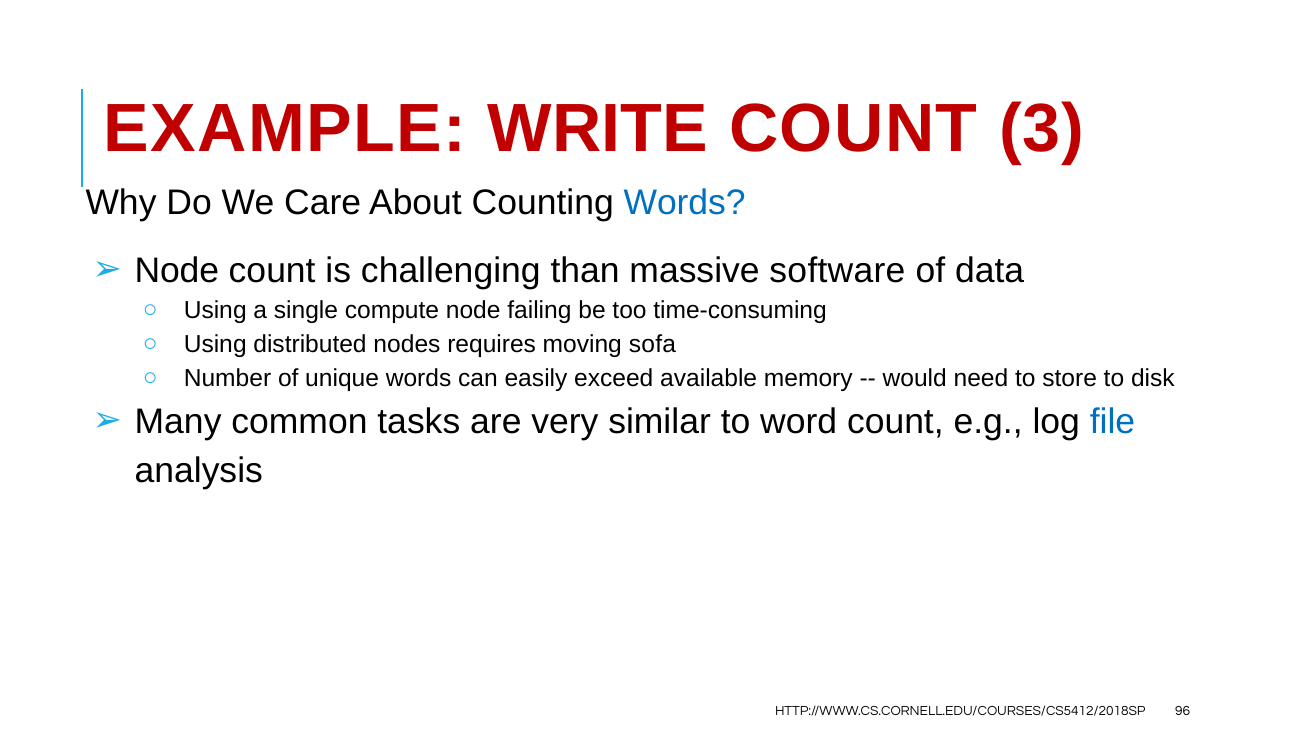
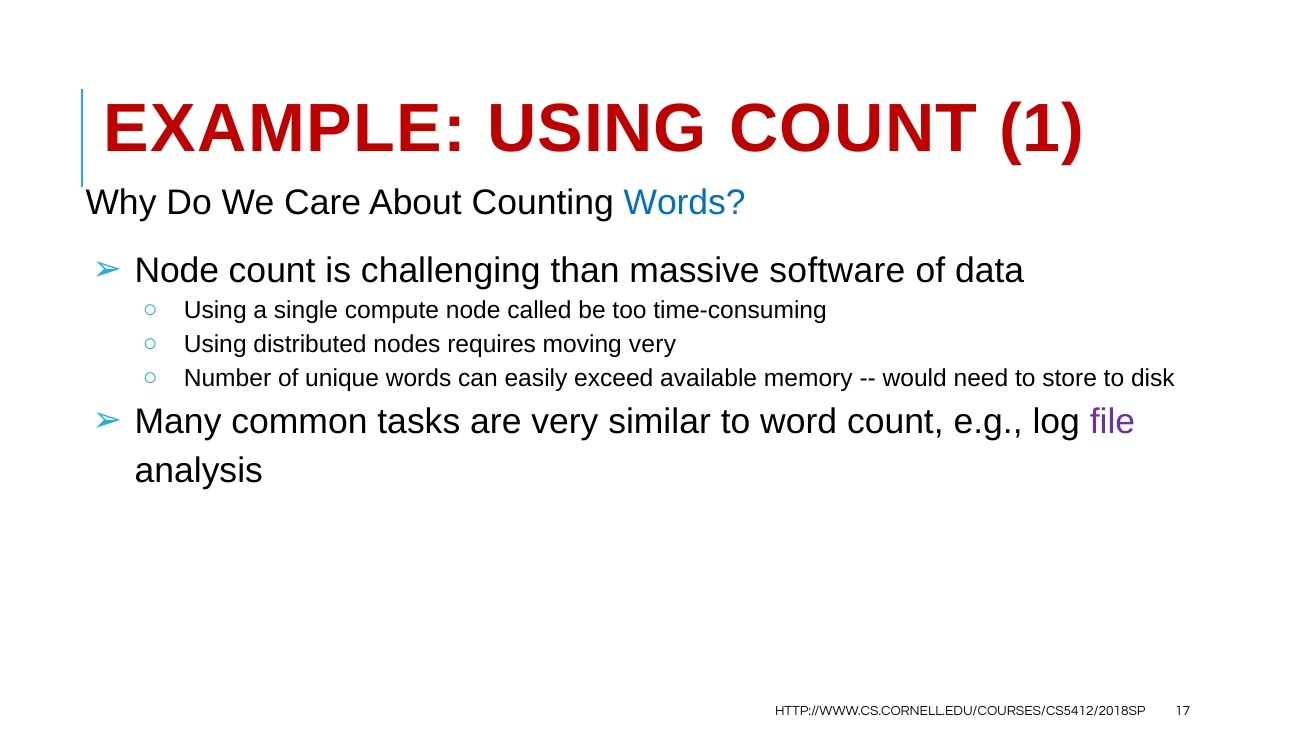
EXAMPLE WRITE: WRITE -> USING
3: 3 -> 1
failing: failing -> called
moving sofa: sofa -> very
file colour: blue -> purple
96: 96 -> 17
